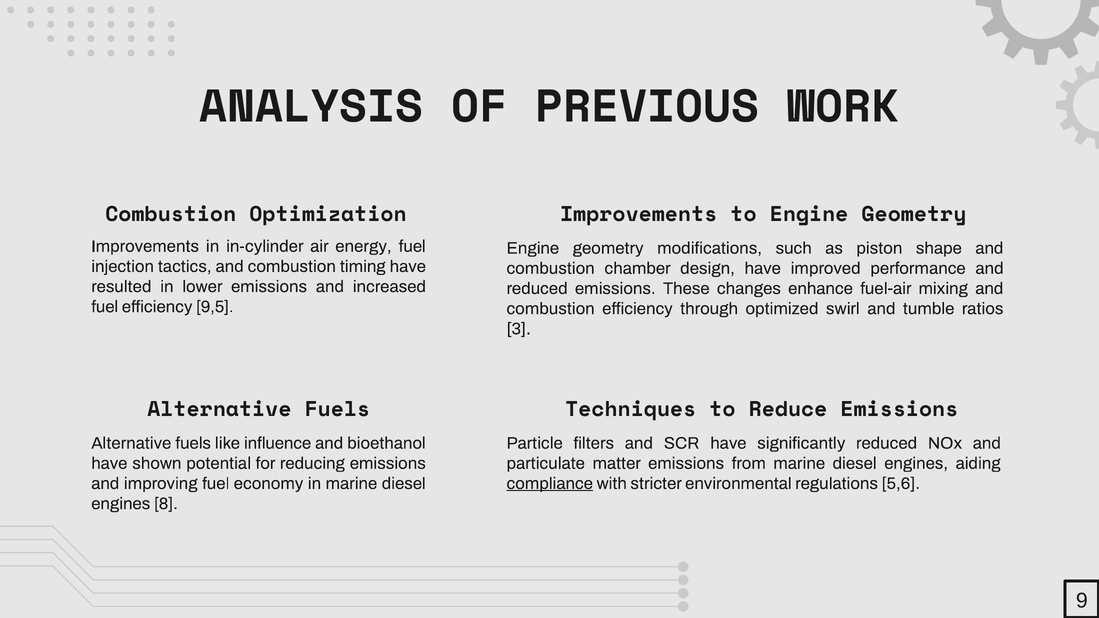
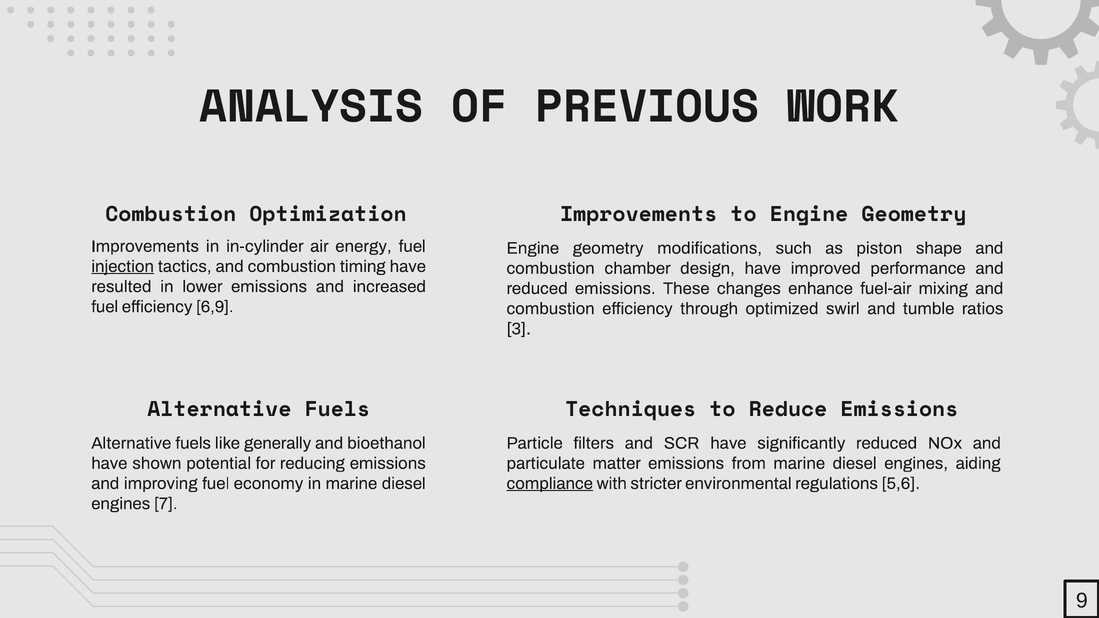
injection underline: none -> present
9,5: 9,5 -> 6,9
influence: influence -> generally
8: 8 -> 7
